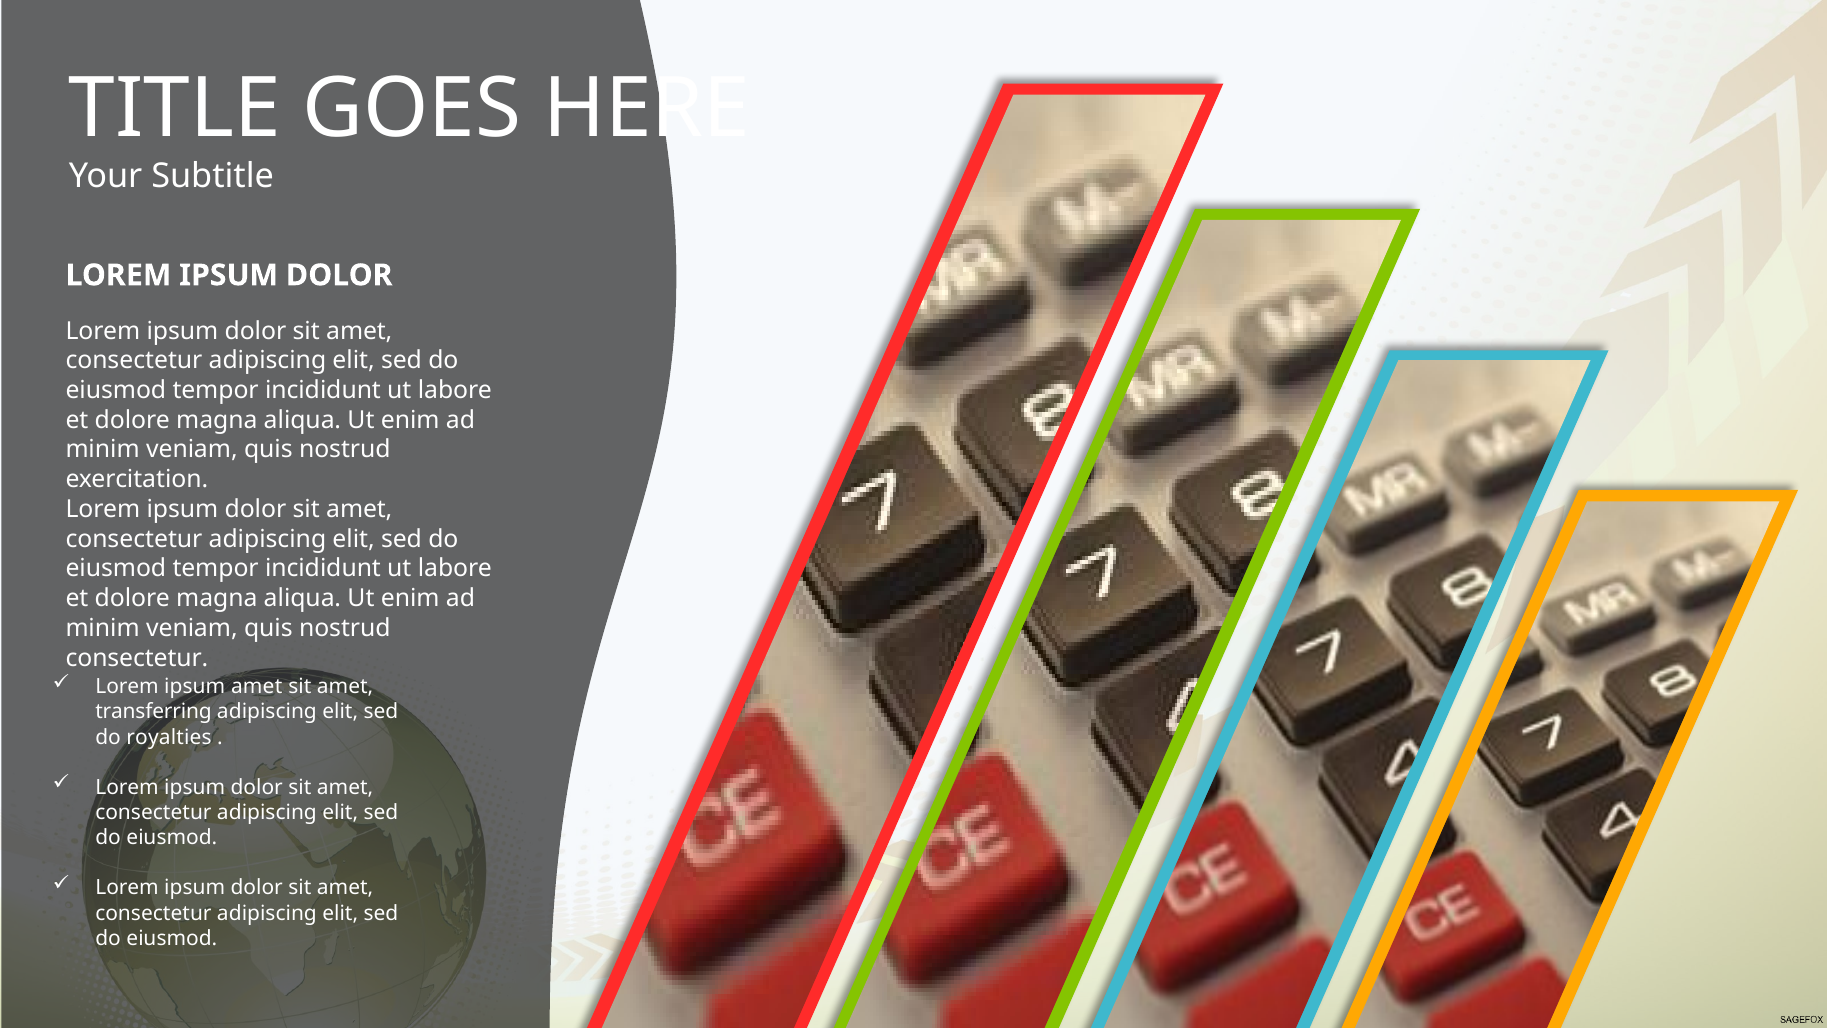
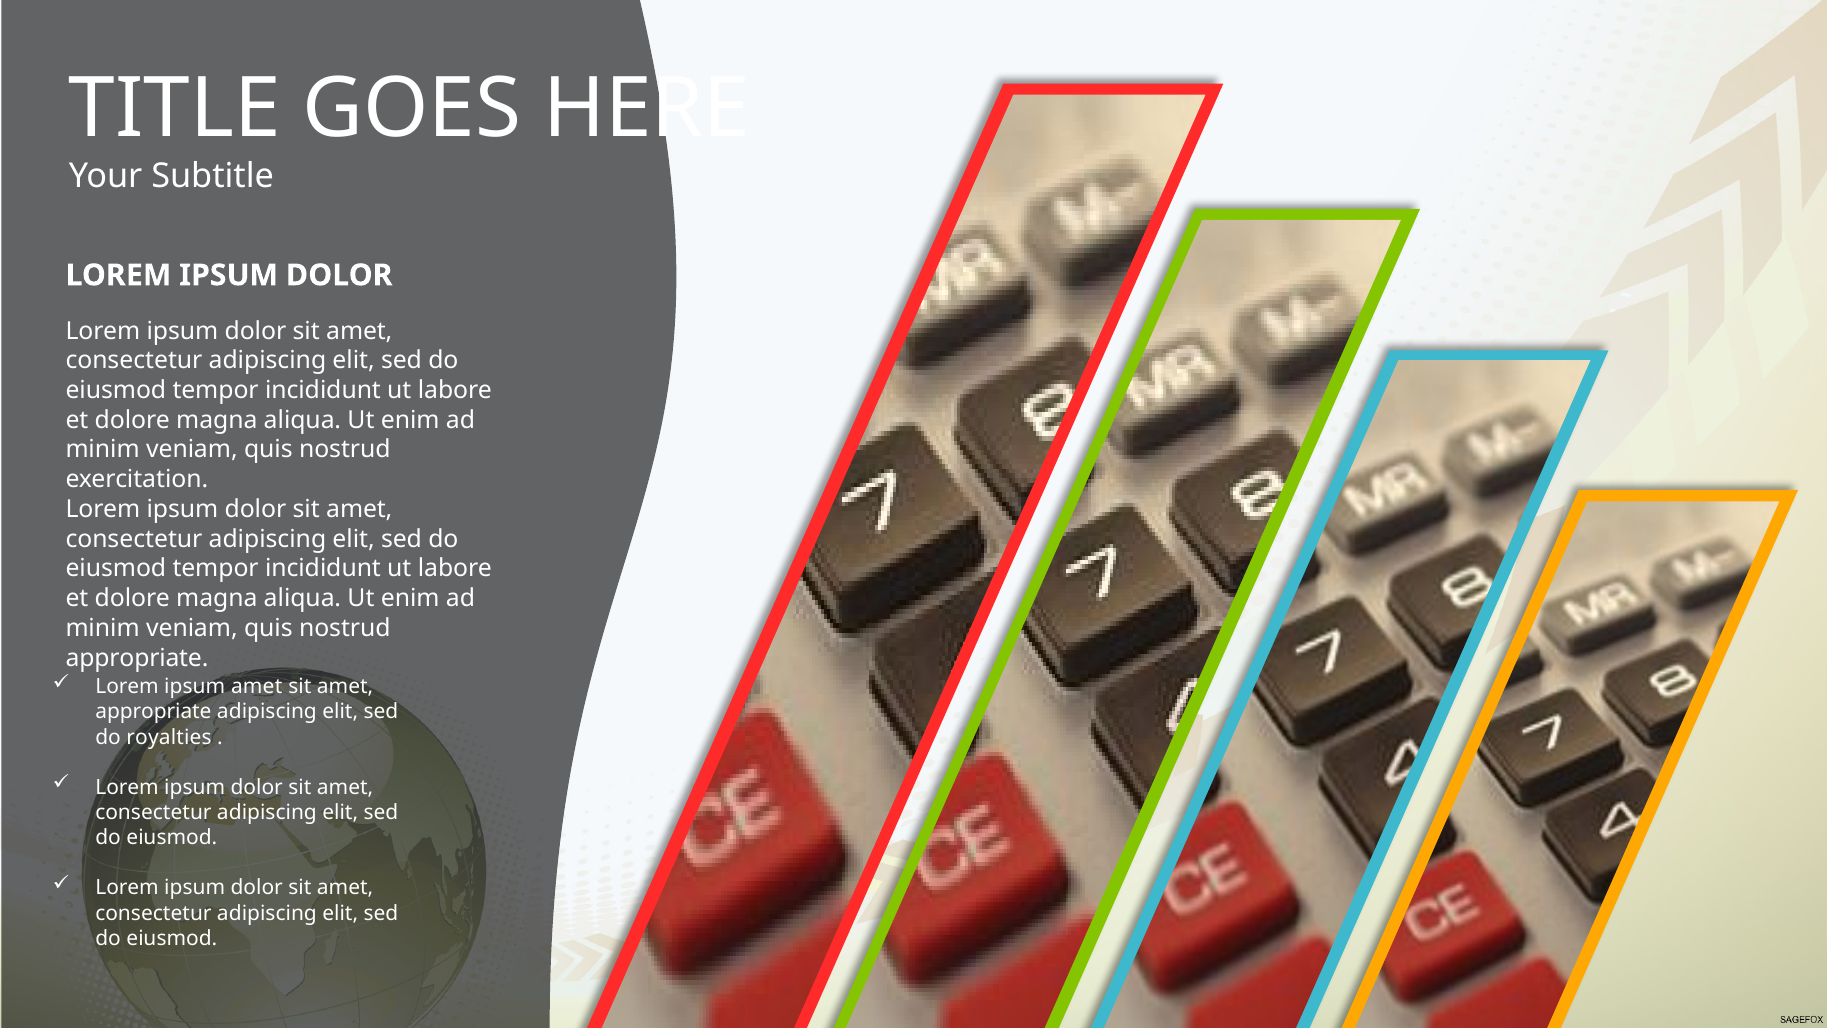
consectetur at (137, 658): consectetur -> appropriate
transferring at (154, 712): transferring -> appropriate
